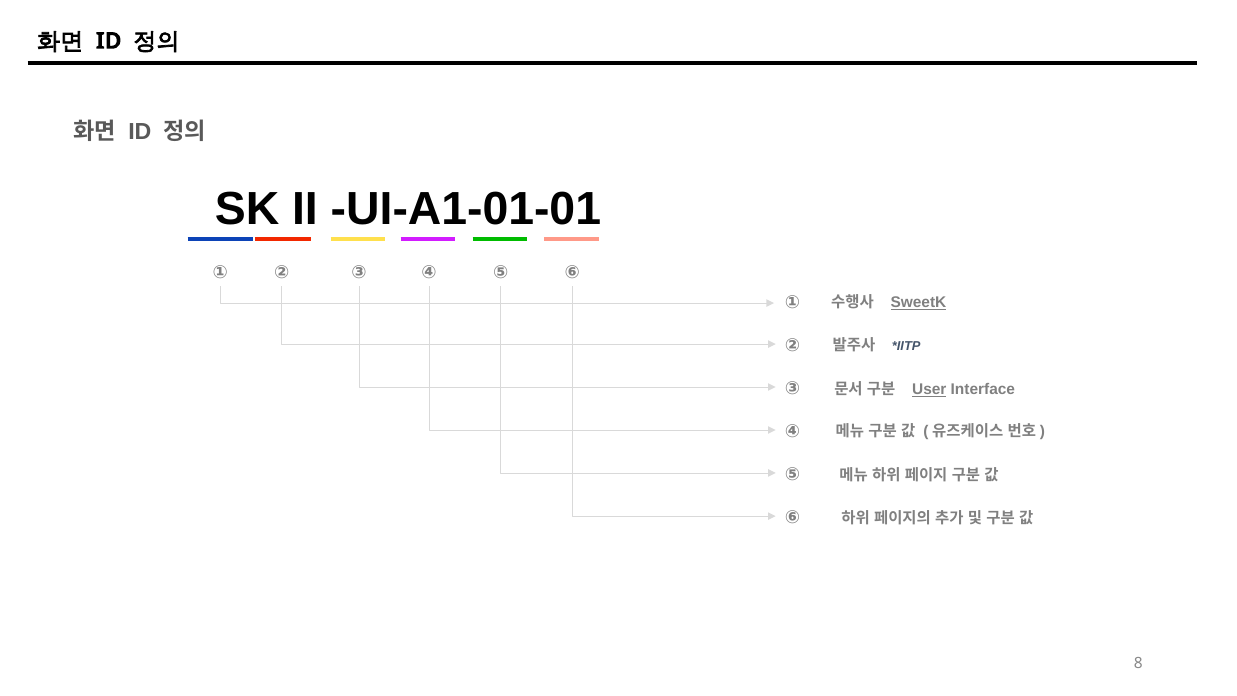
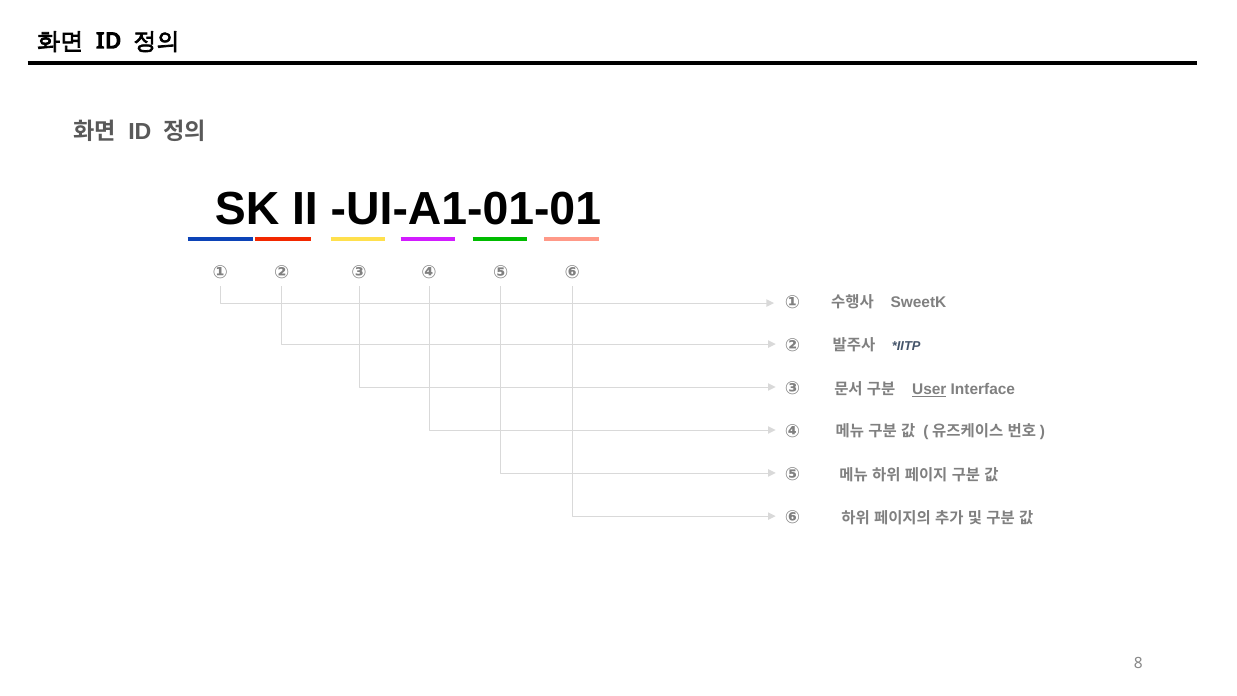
SweetK underline: present -> none
